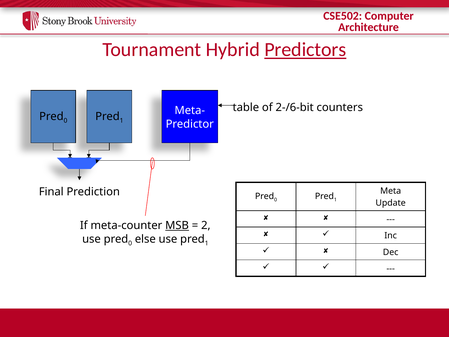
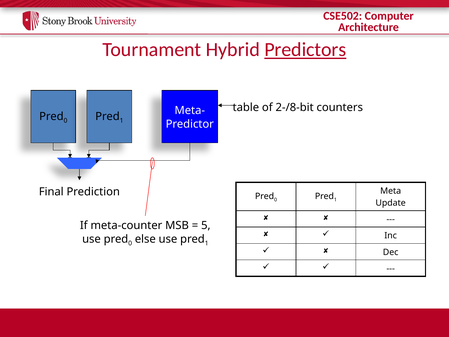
2-/6-bit: 2-/6-bit -> 2-/8-bit
MSB underline: present -> none
2: 2 -> 5
